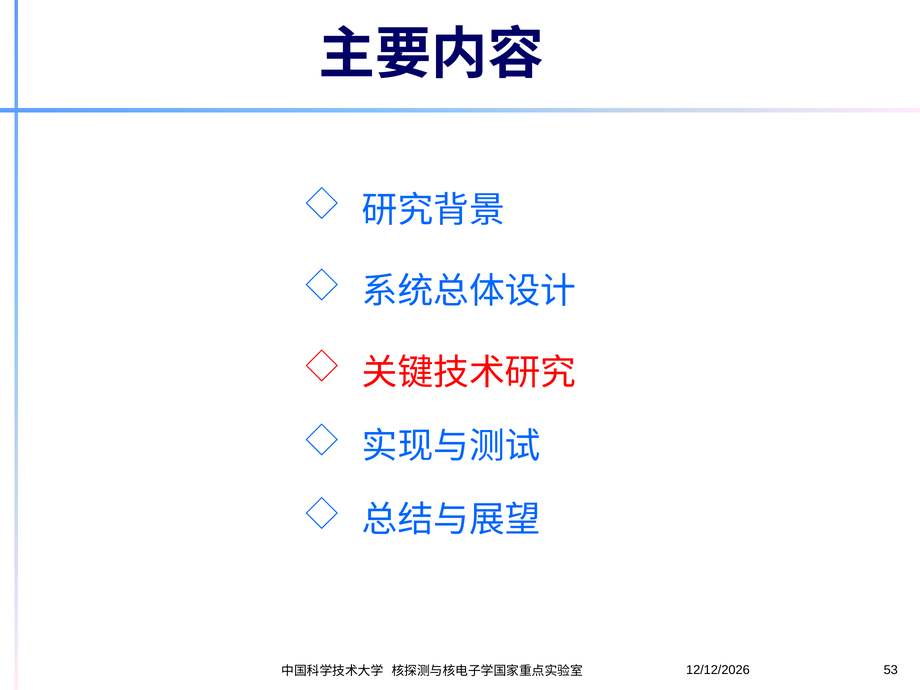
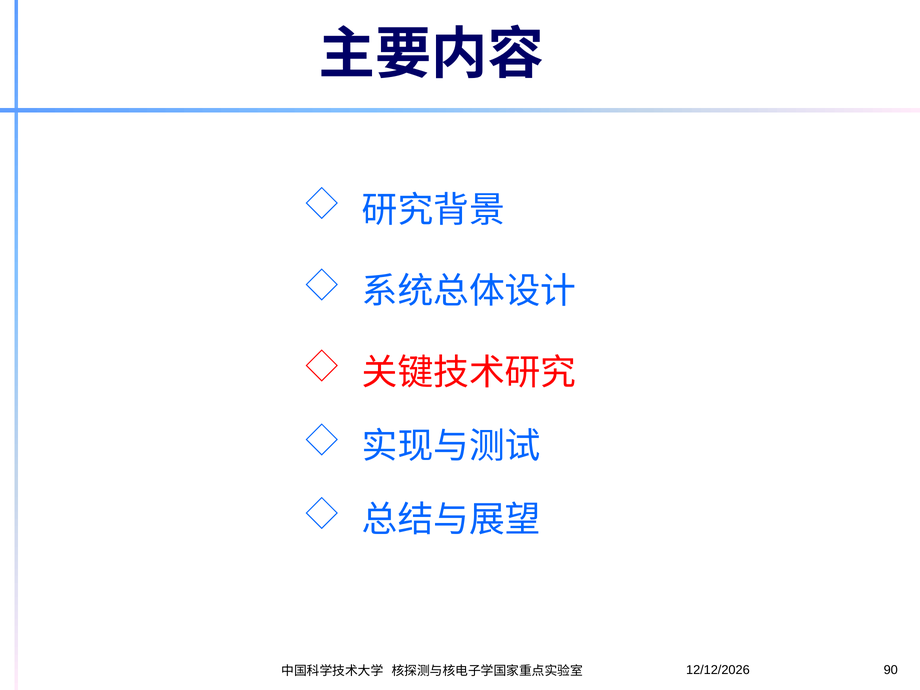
53: 53 -> 90
